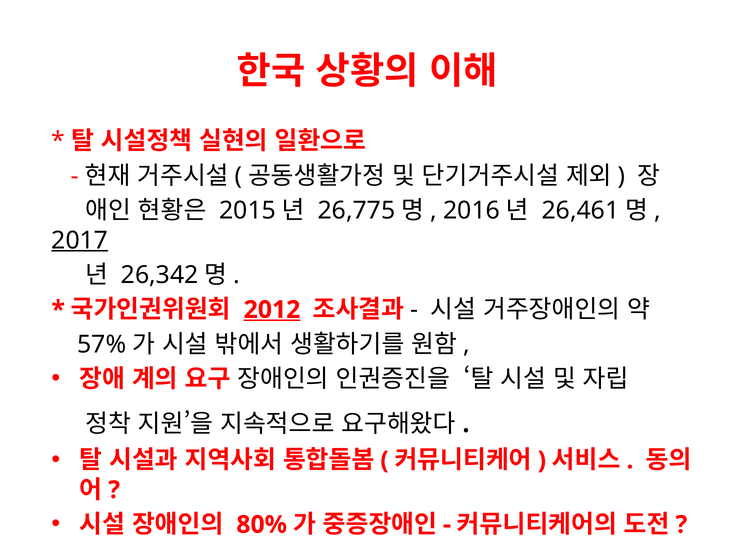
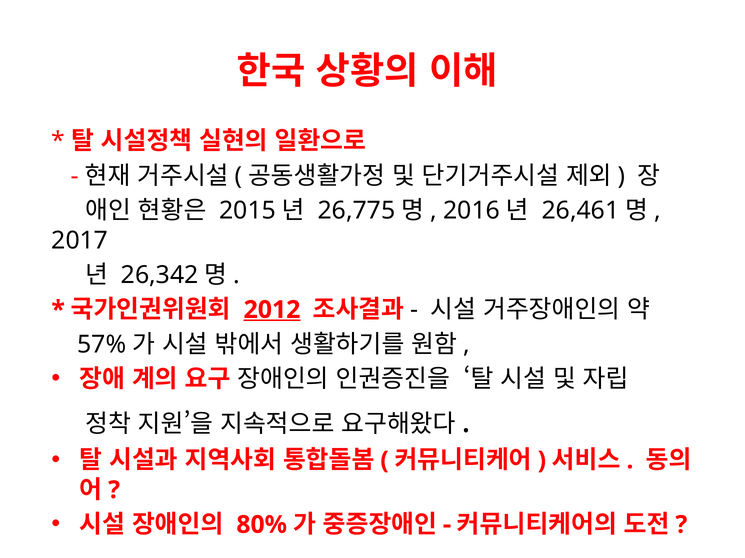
2017 underline: present -> none
